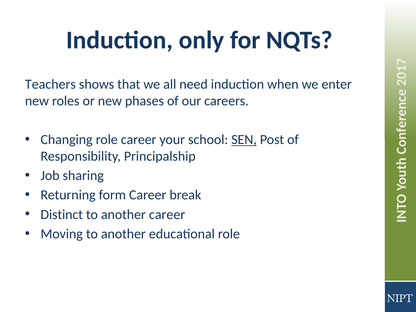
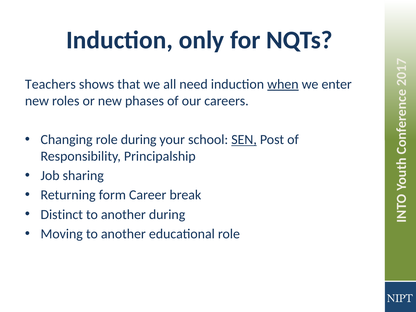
when underline: none -> present
role career: career -> during
another career: career -> during
